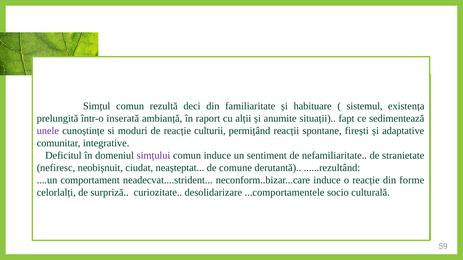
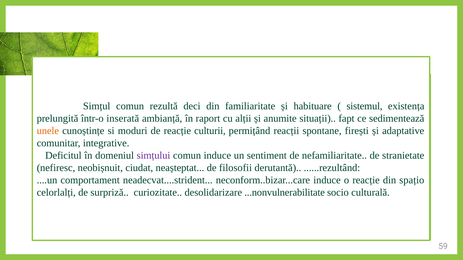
unele colour: purple -> orange
comune: comune -> filosofii
forme: forme -> spațio
...comportamentele: ...comportamentele -> ...nonvulnerabilitate
